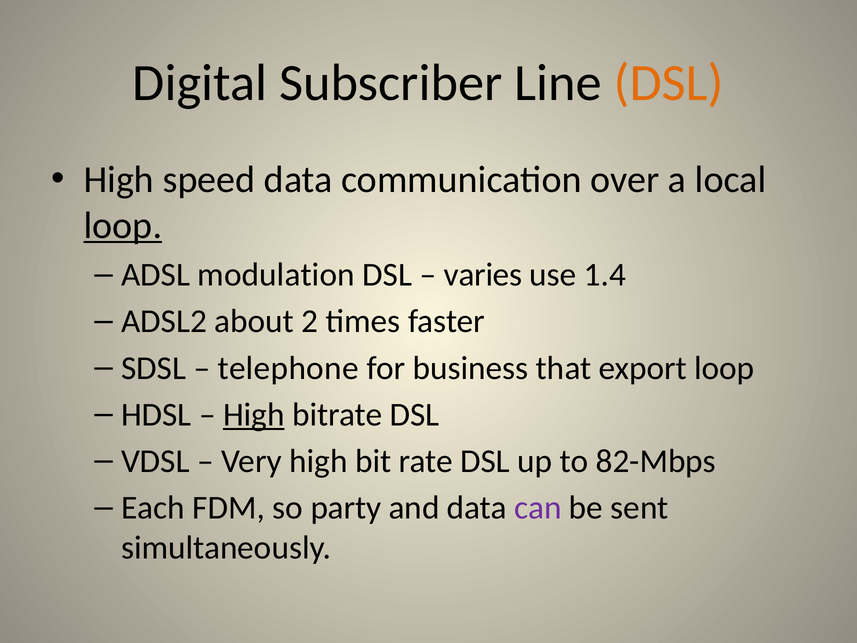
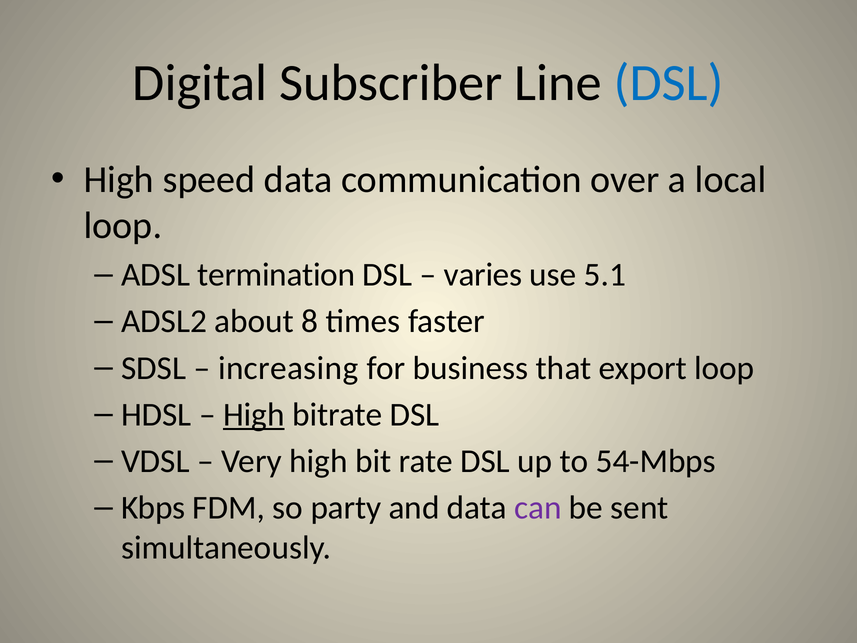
DSL at (669, 83) colour: orange -> blue
loop at (123, 226) underline: present -> none
modulation: modulation -> termination
1.4: 1.4 -> 5.1
2: 2 -> 8
telephone: telephone -> increasing
82-Mbps: 82-Mbps -> 54-Mbps
Each: Each -> Kbps
